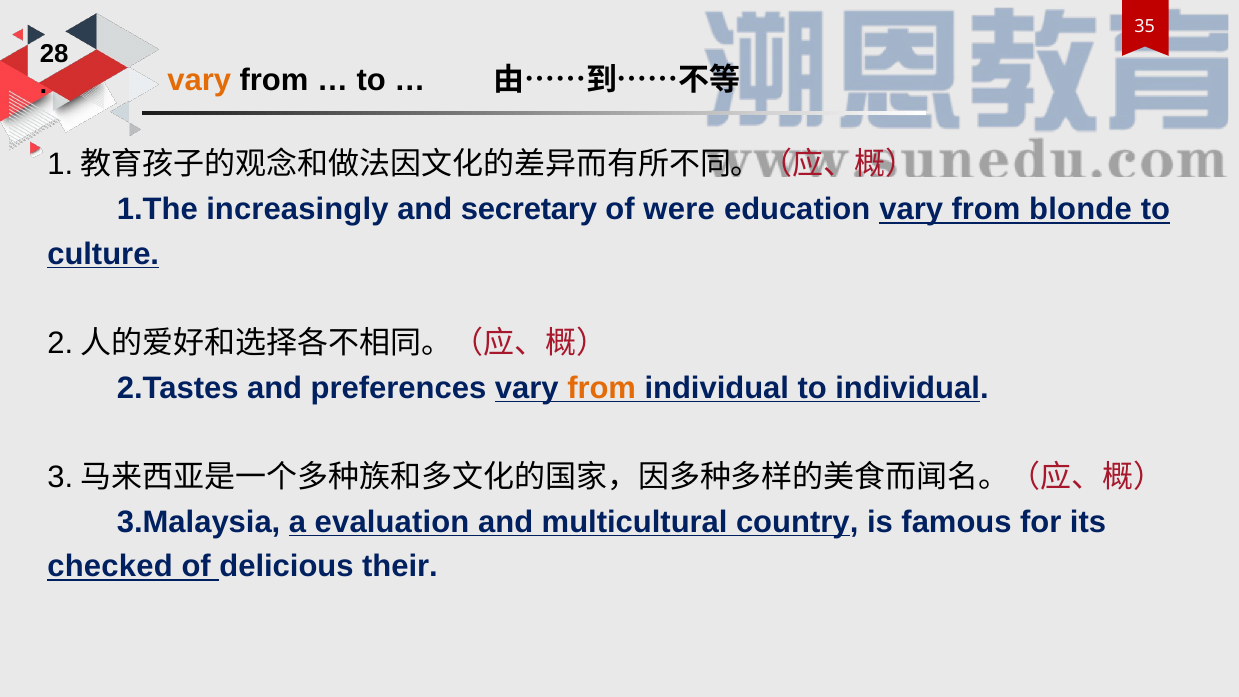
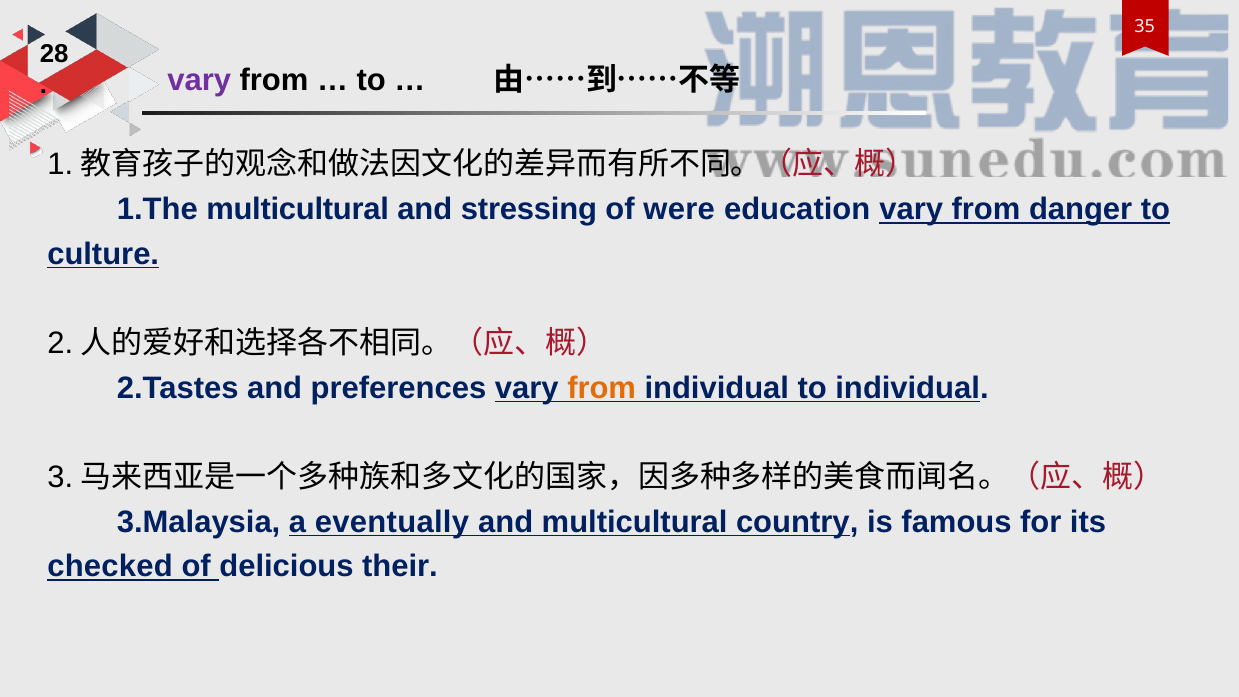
vary at (199, 81) colour: orange -> purple
✍1.The increasingly: increasingly -> multicultural
secretary: secretary -> stressing
blonde: blonde -> danger
evaluation: evaluation -> eventually
